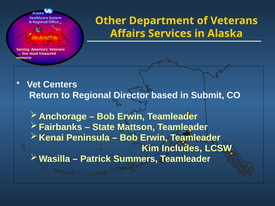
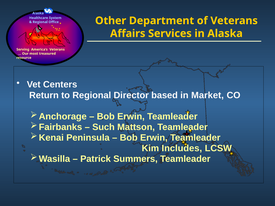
Submit: Submit -> Market
State: State -> Such
